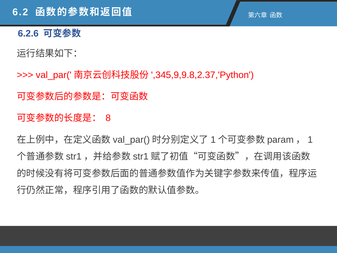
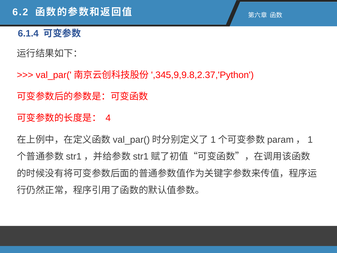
6.2.6: 6.2.6 -> 6.1.4
8: 8 -> 4
